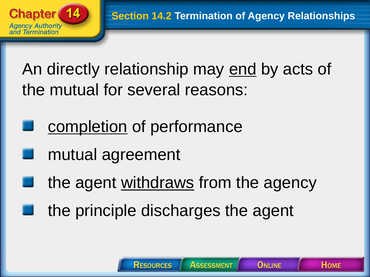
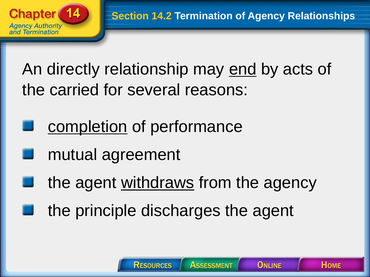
the mutual: mutual -> carried
